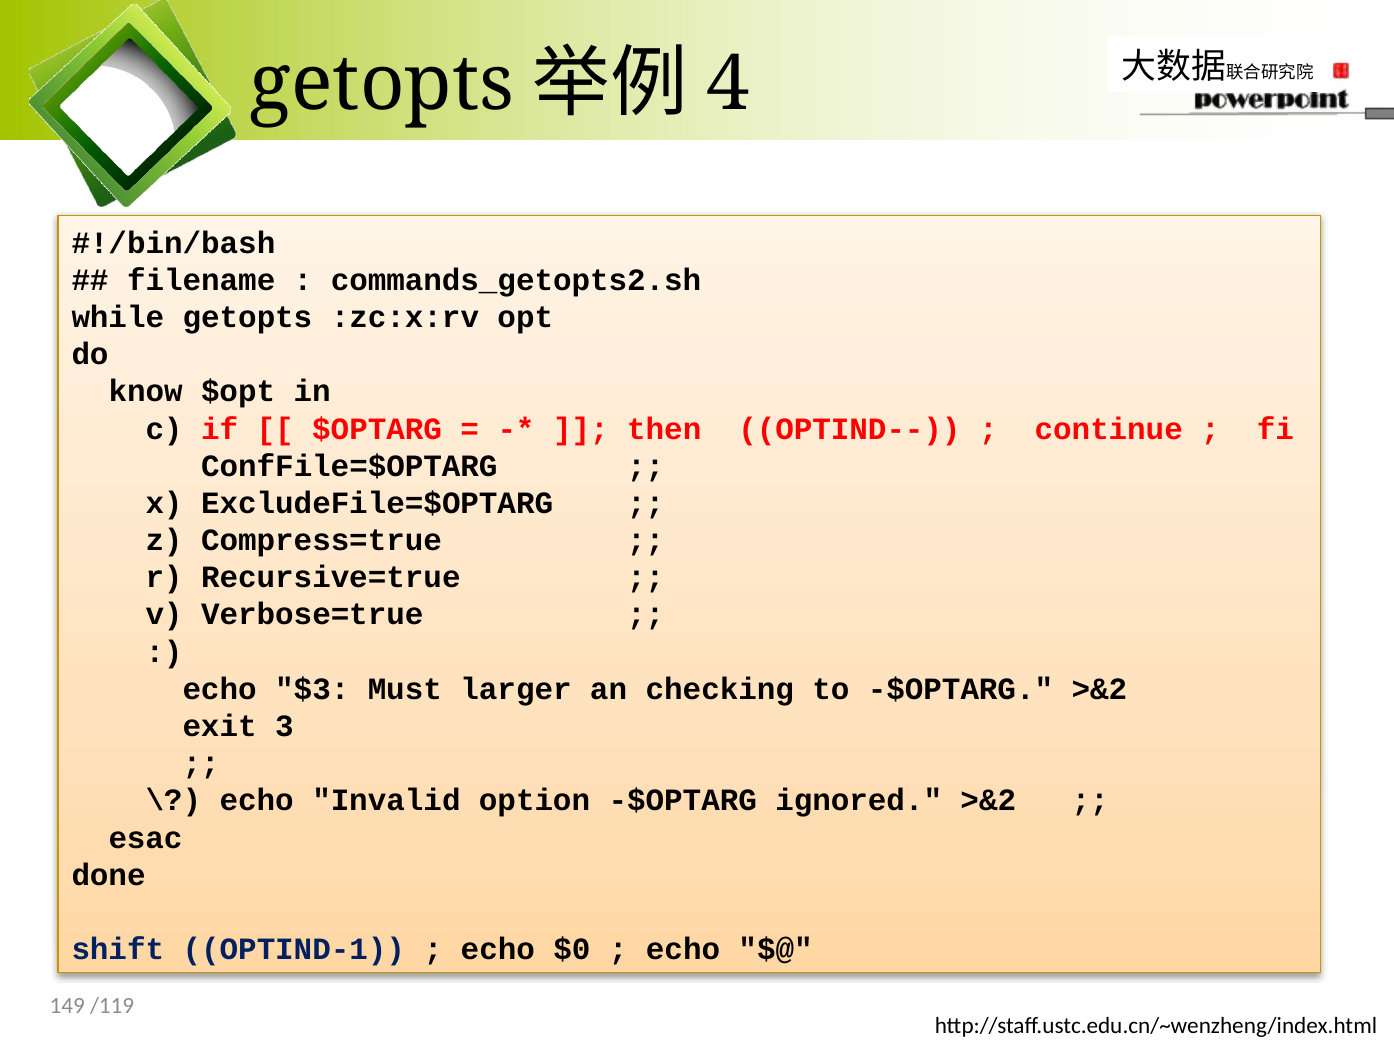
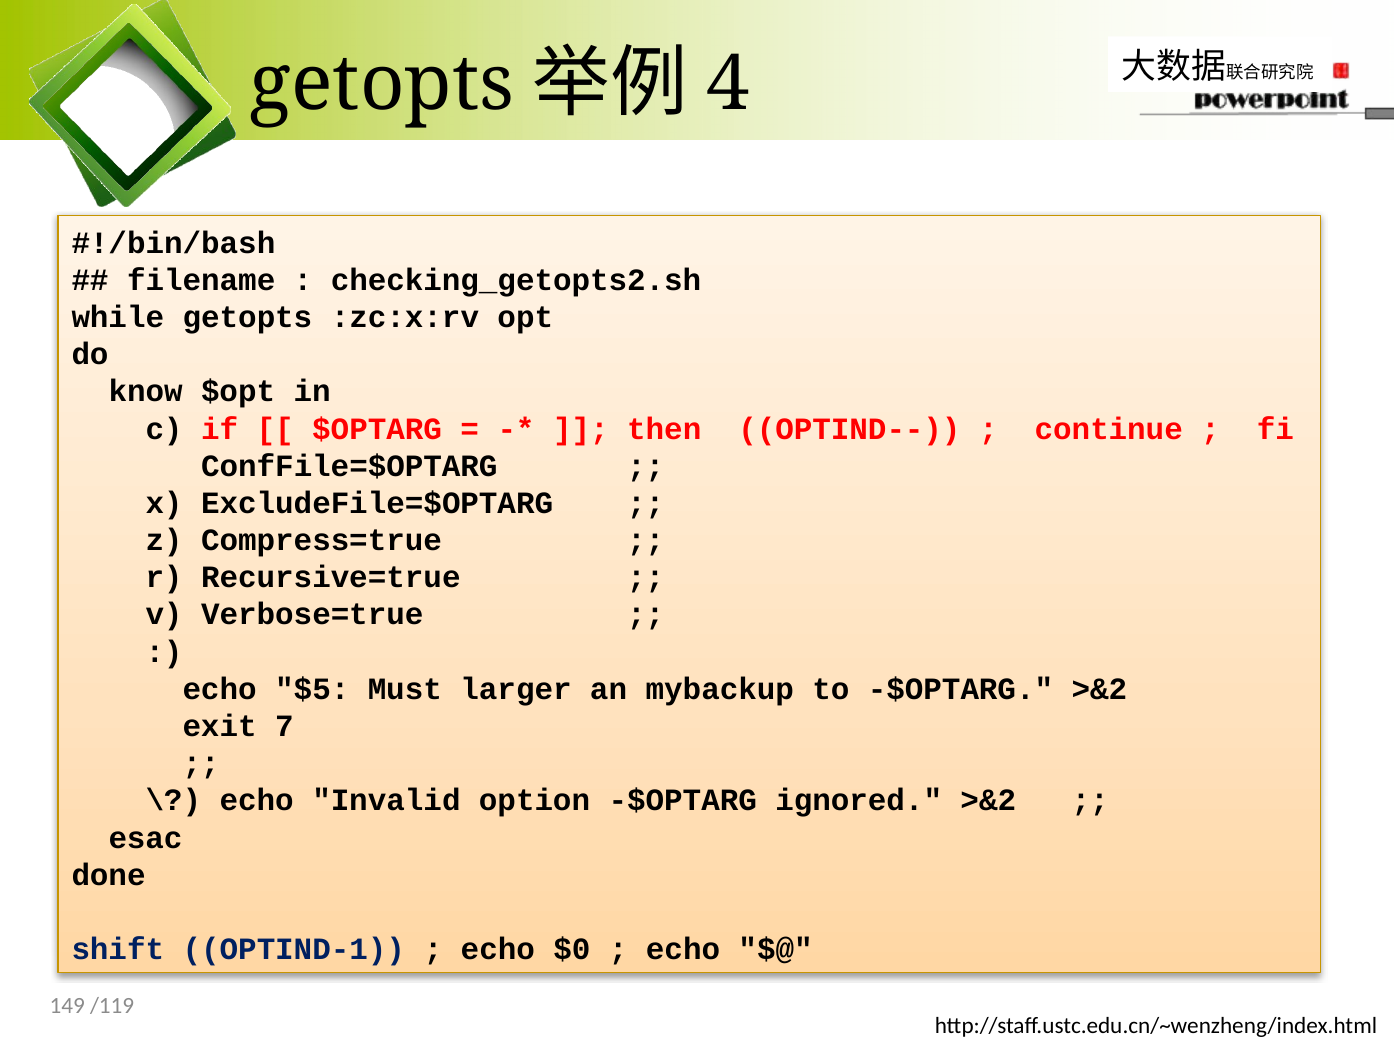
commands_getopts2.sh: commands_getopts2.sh -> checking_getopts2.sh
$3: $3 -> $5
checking: checking -> mybackup
3: 3 -> 7
